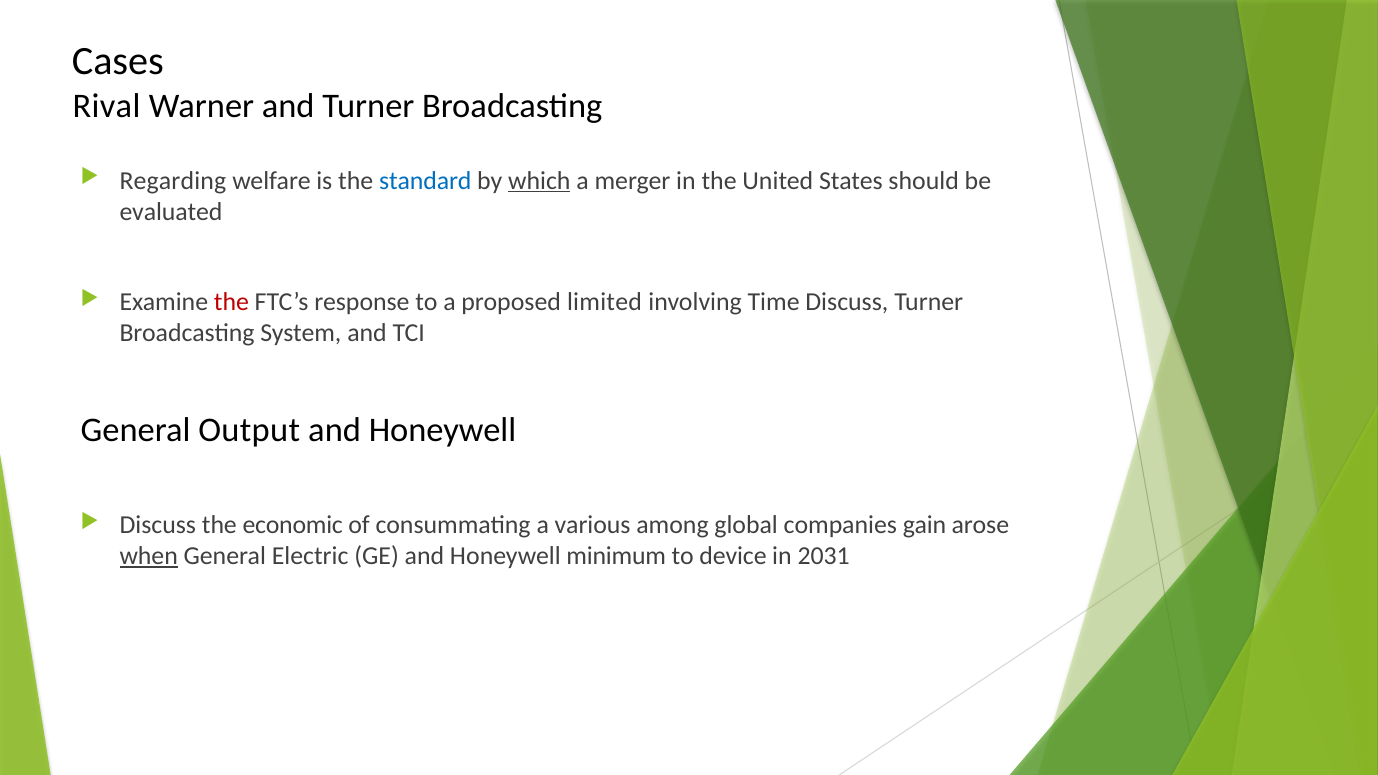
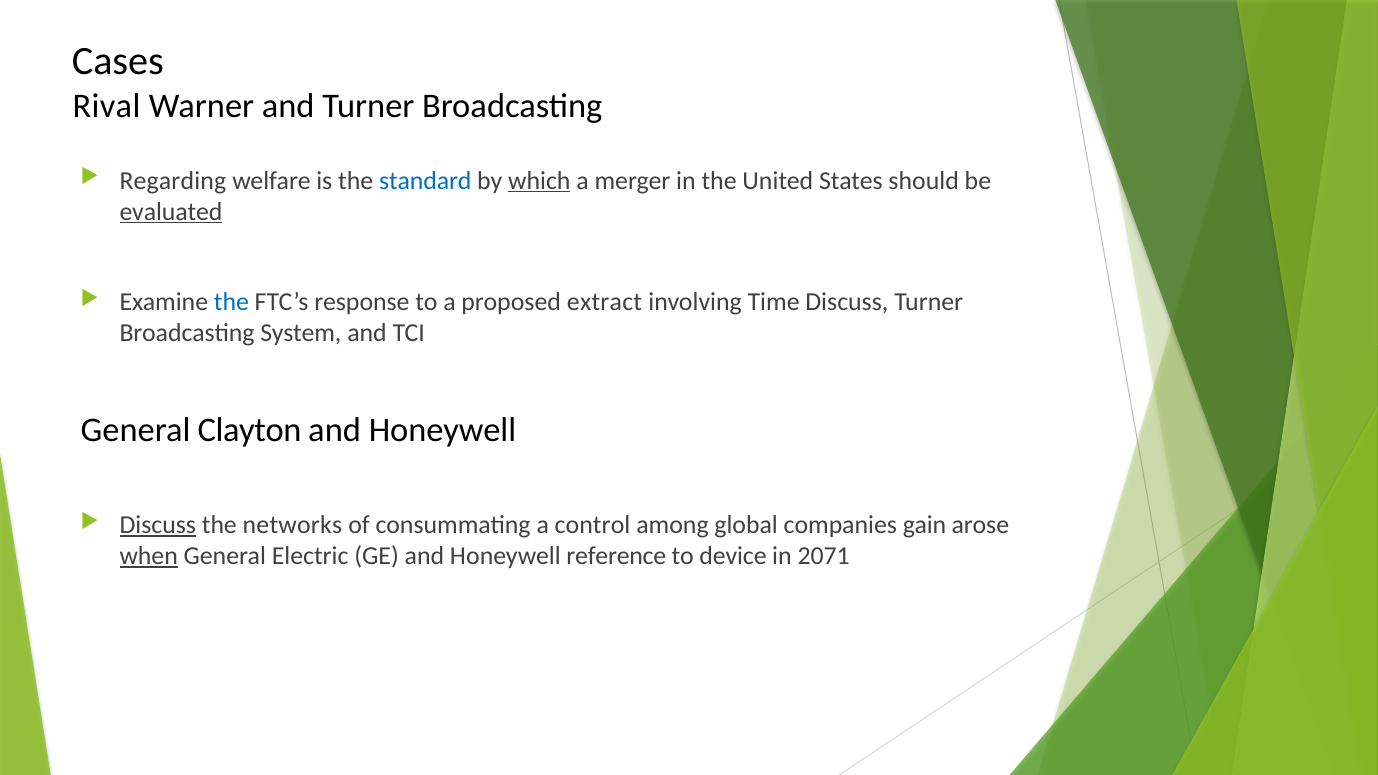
evaluated underline: none -> present
the at (231, 302) colour: red -> blue
limited: limited -> extract
Output: Output -> Clayton
Discuss at (158, 525) underline: none -> present
economic: economic -> networks
various: various -> control
minimum: minimum -> reference
2031: 2031 -> 2071
